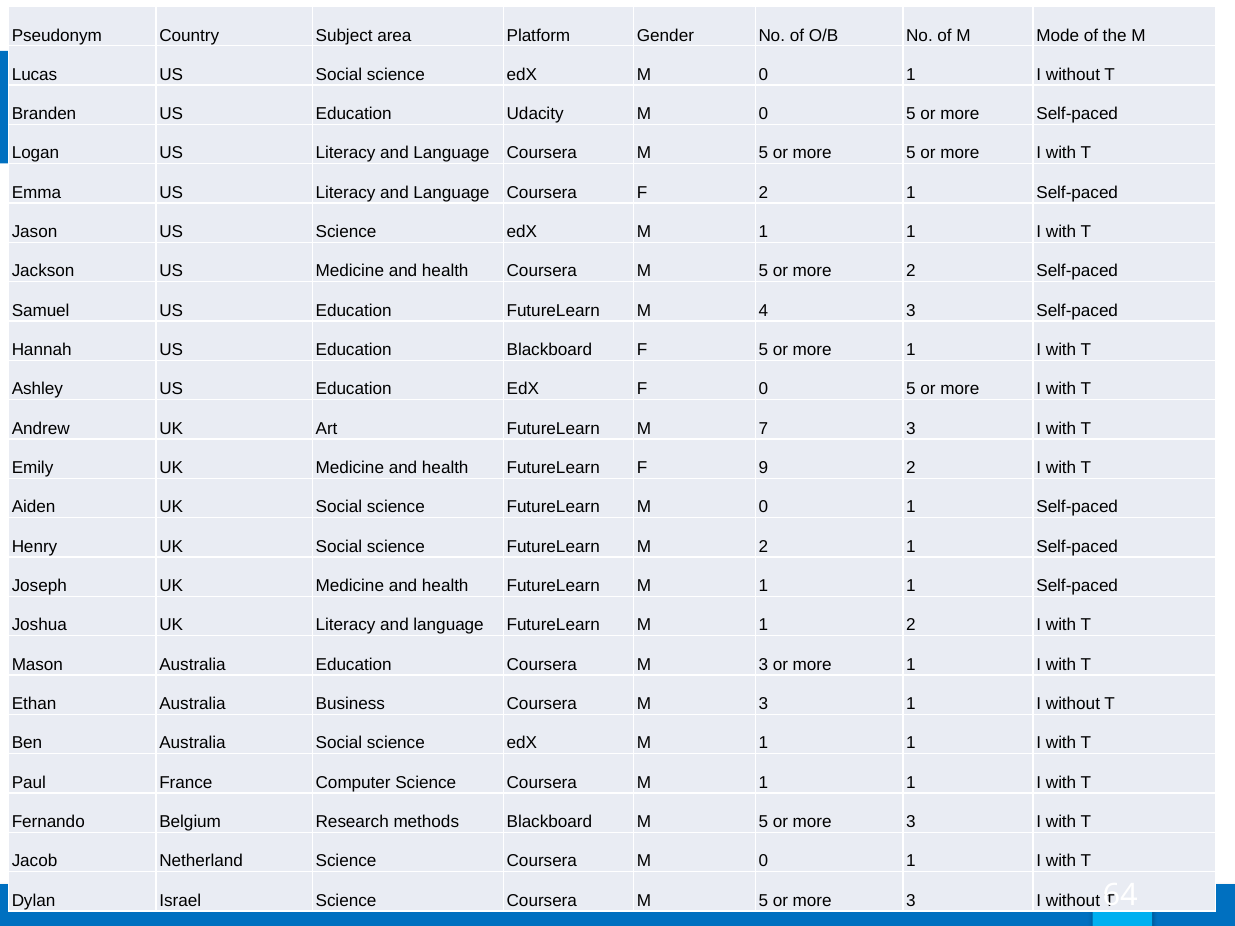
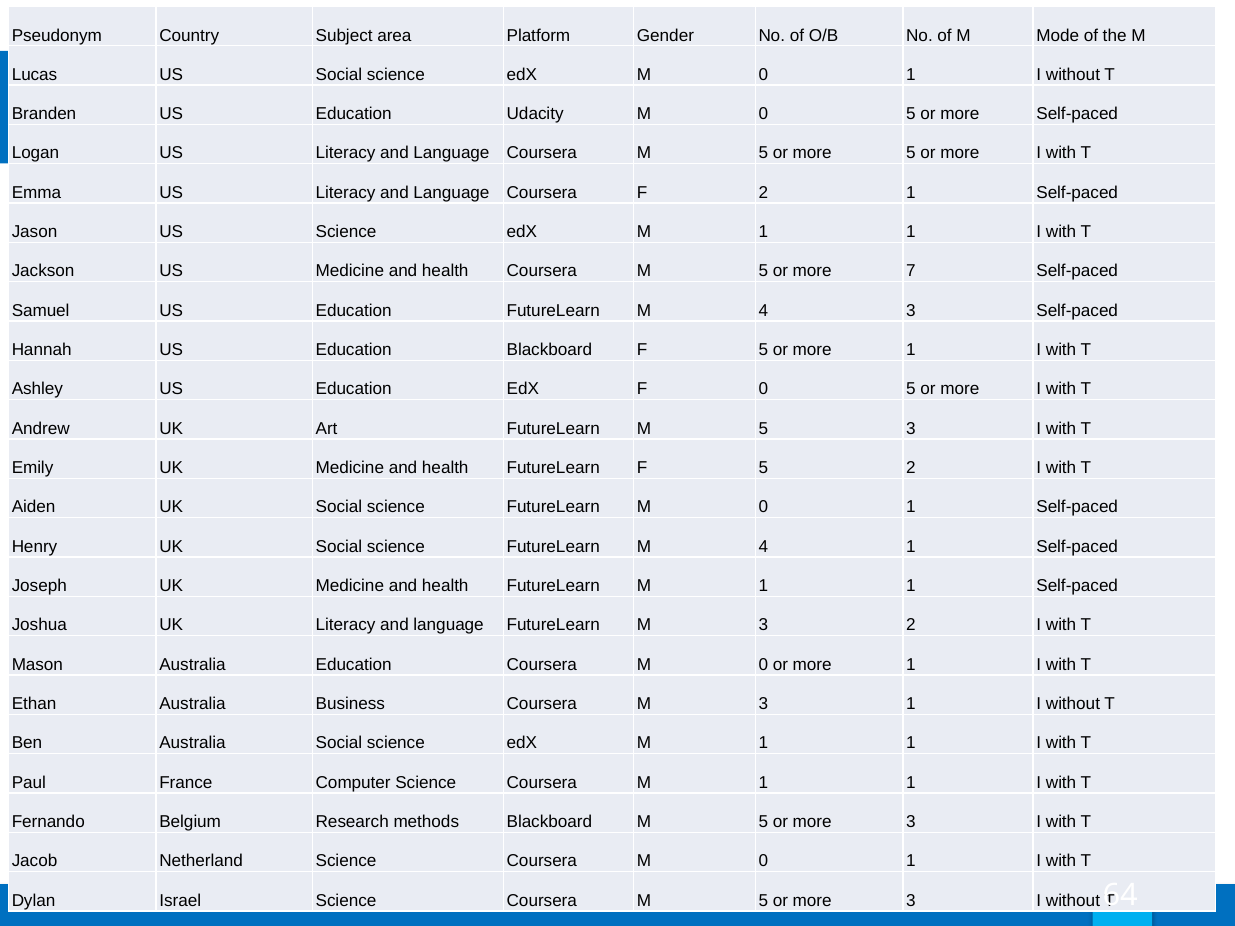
more 2: 2 -> 7
FutureLearn M 7: 7 -> 5
FutureLearn F 9: 9 -> 5
science FutureLearn M 2: 2 -> 4
language FutureLearn M 1: 1 -> 3
Education Coursera M 3: 3 -> 0
